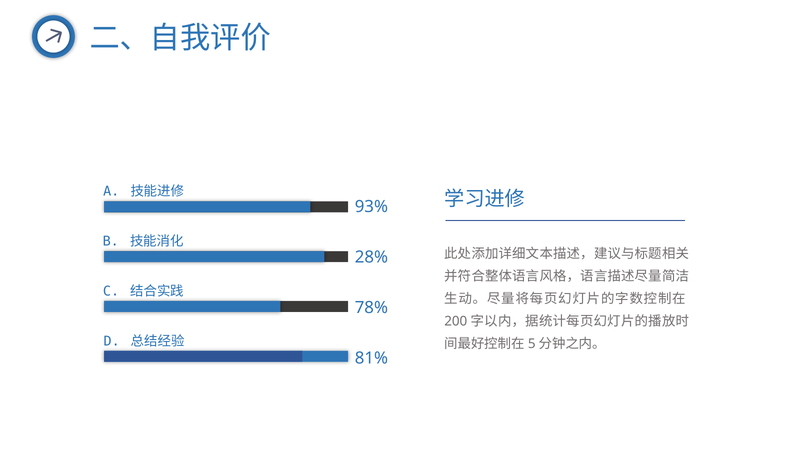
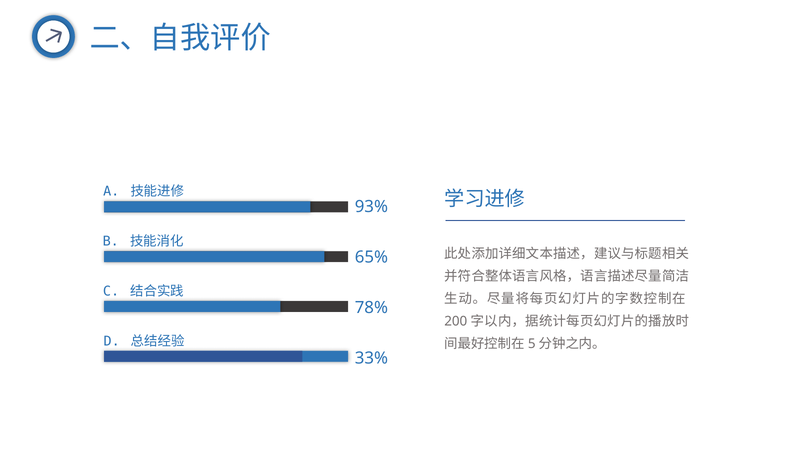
28%: 28% -> 65%
81%: 81% -> 33%
